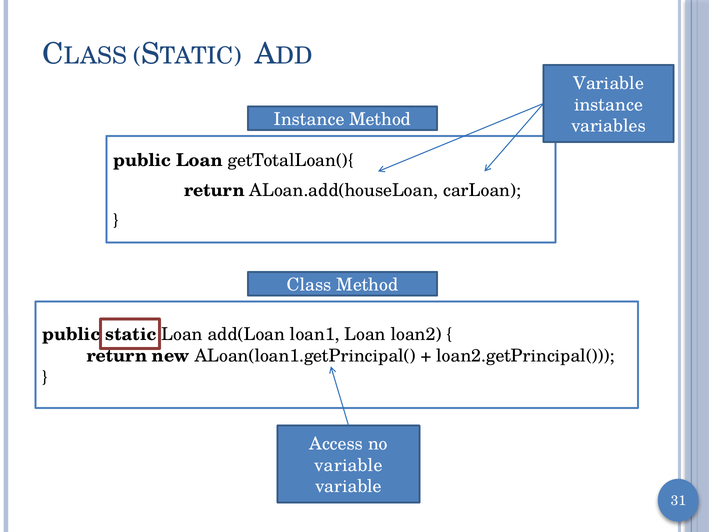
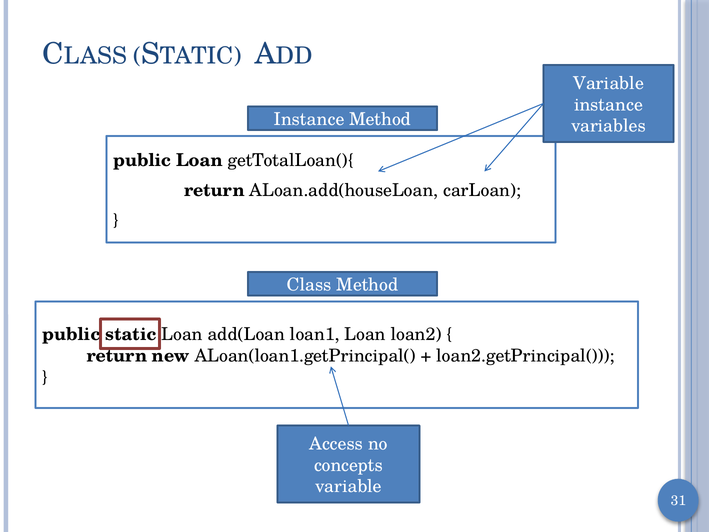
variable at (348, 465): variable -> concepts
